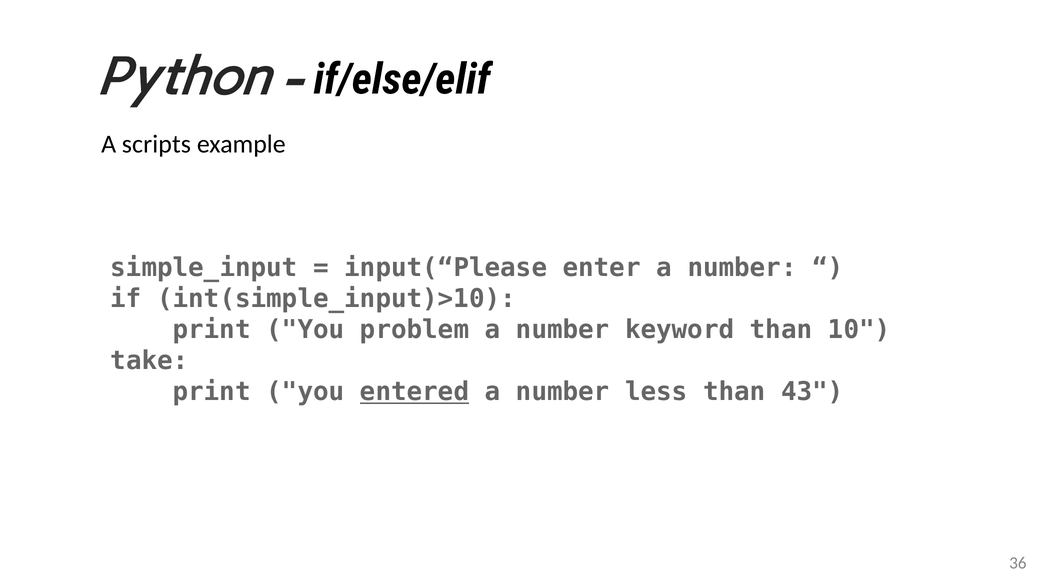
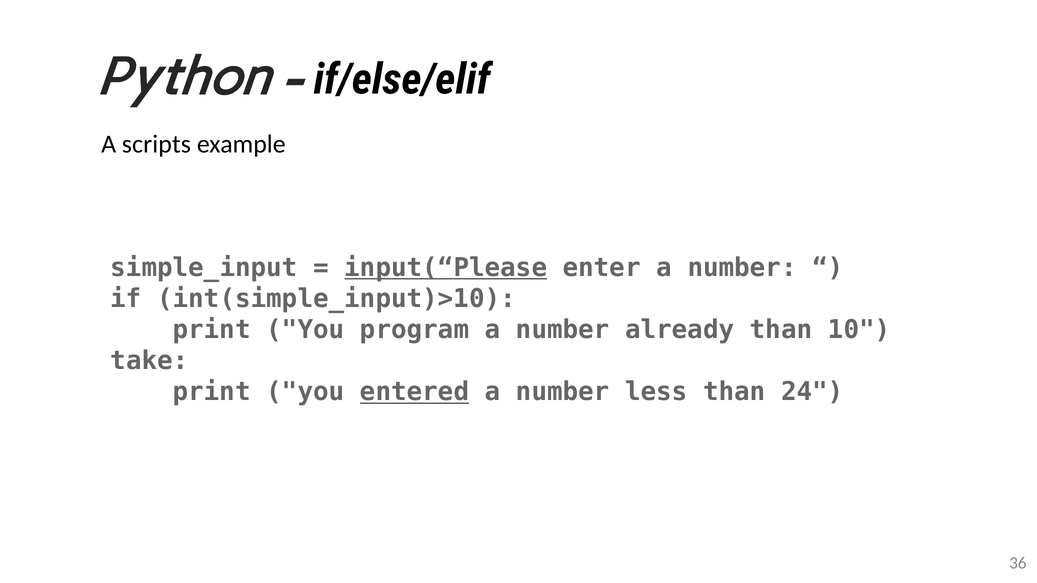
input(“Please underline: none -> present
problem: problem -> program
keyword: keyword -> already
43: 43 -> 24
